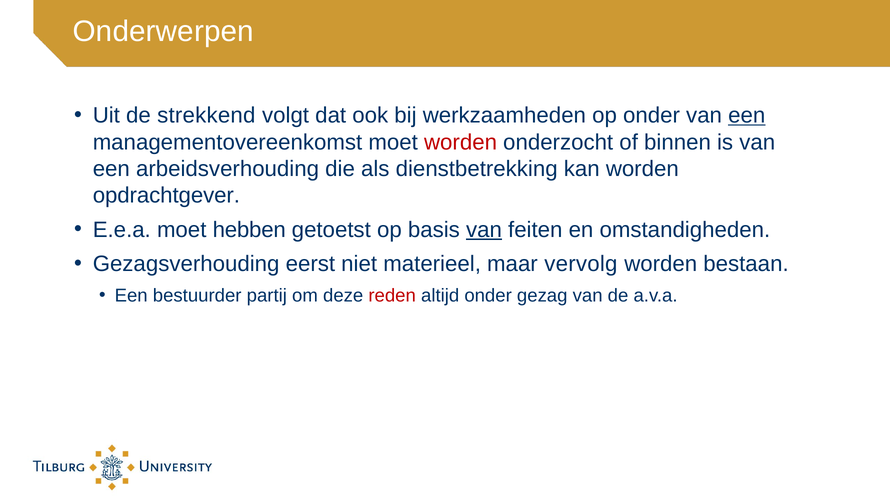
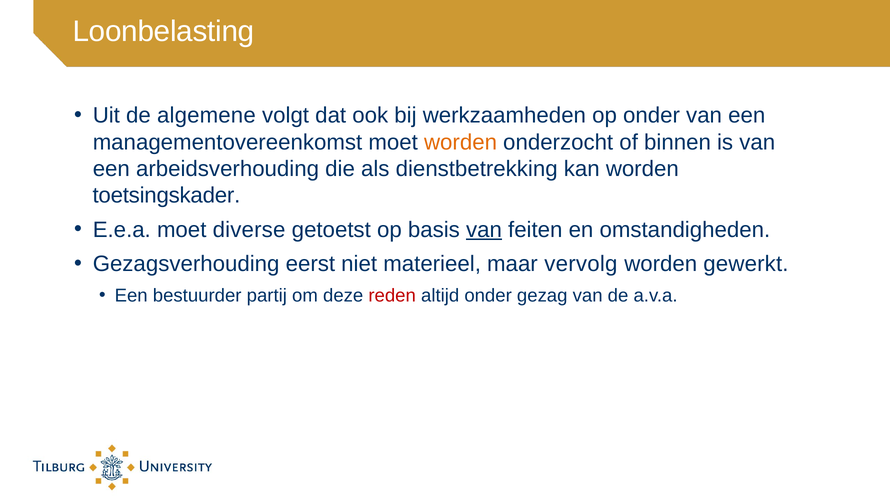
Onderwerpen: Onderwerpen -> Loonbelasting
strekkend: strekkend -> algemene
een at (747, 115) underline: present -> none
worden at (461, 142) colour: red -> orange
opdrachtgever: opdrachtgever -> toetsingskader
hebben: hebben -> diverse
bestaan: bestaan -> gewerkt
